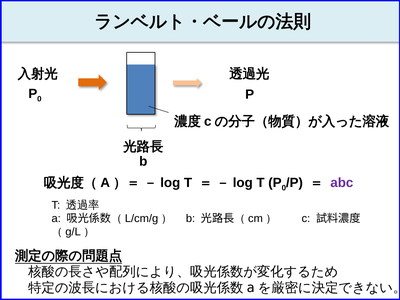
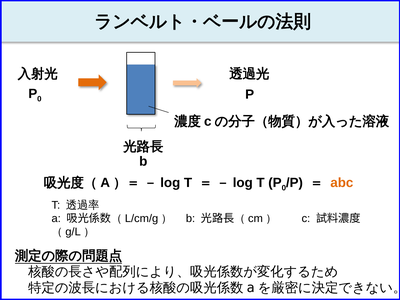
abc colour: purple -> orange
